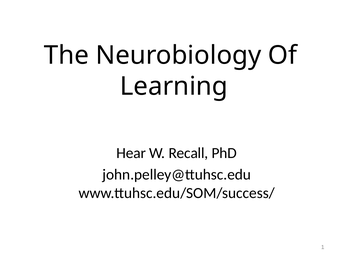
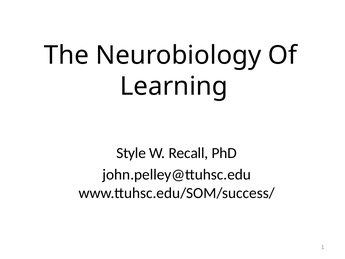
Hear: Hear -> Style
